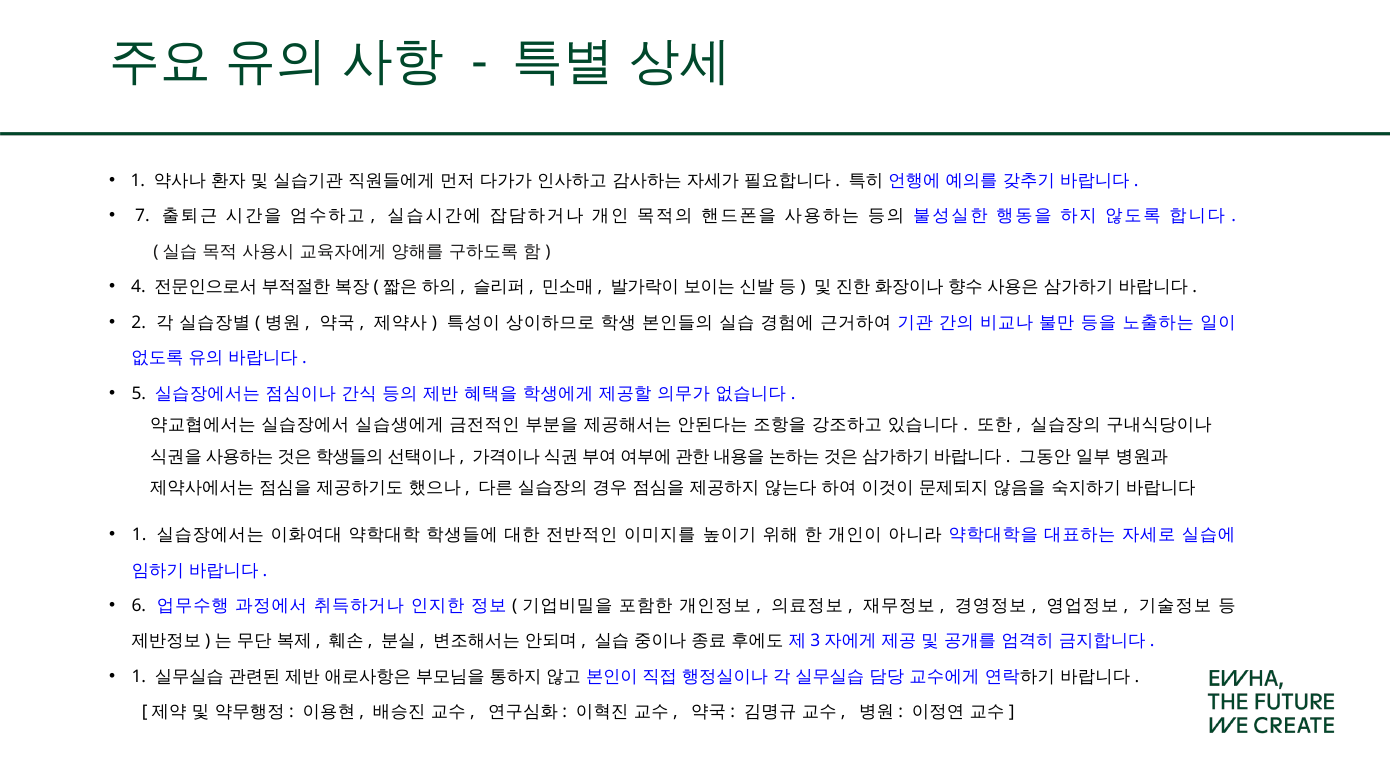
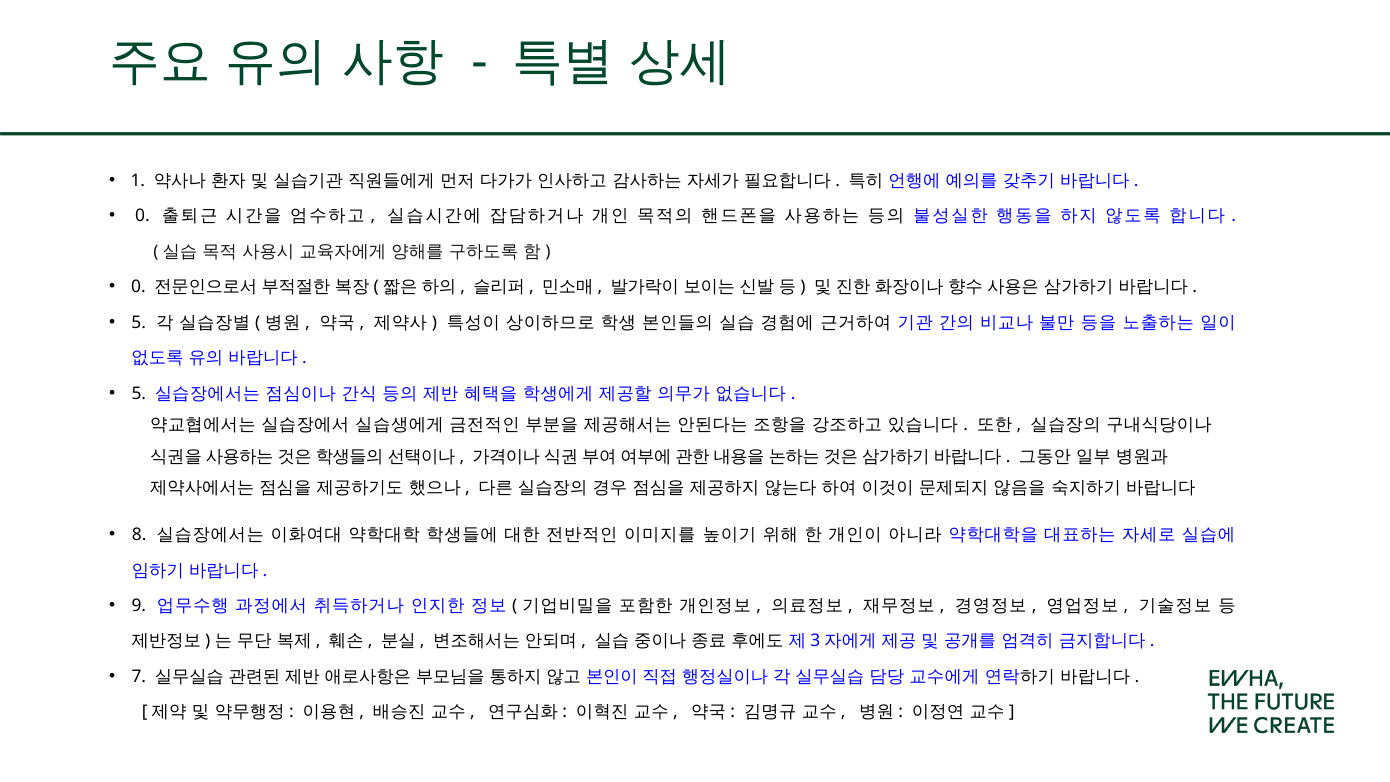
7 at (142, 216): 7 -> 0
4 at (138, 287): 4 -> 0
2 at (139, 322): 2 -> 5
1 at (139, 535): 1 -> 8
6: 6 -> 9
1 at (139, 677): 1 -> 7
